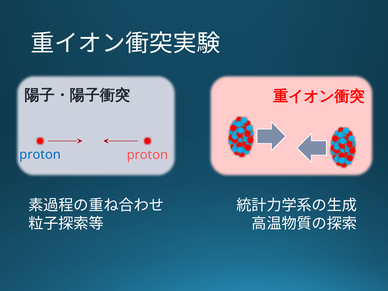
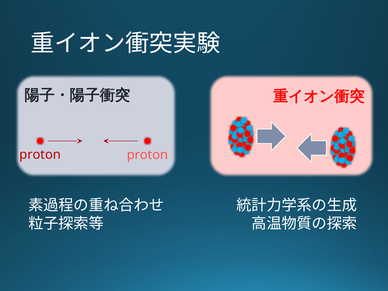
proton at (40, 155) colour: blue -> red
